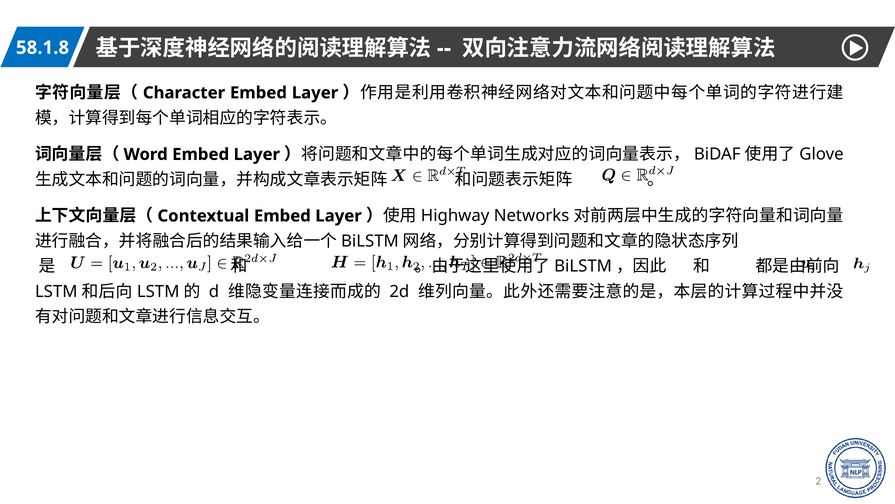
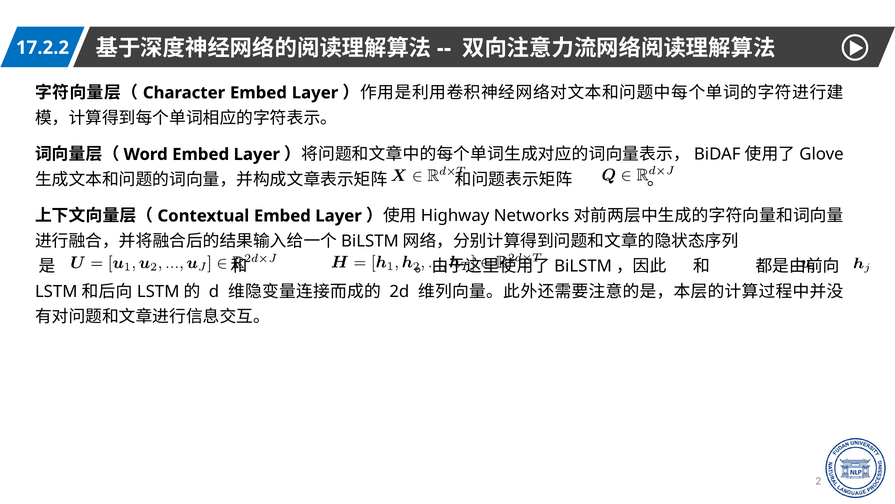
58.1.8: 58.1.8 -> 17.2.2
